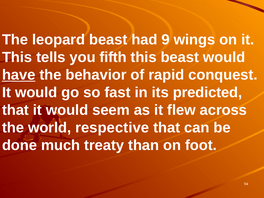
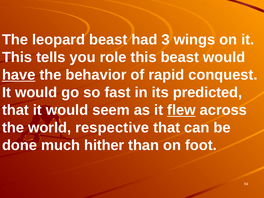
9: 9 -> 3
fifth: fifth -> role
flew underline: none -> present
treaty: treaty -> hither
